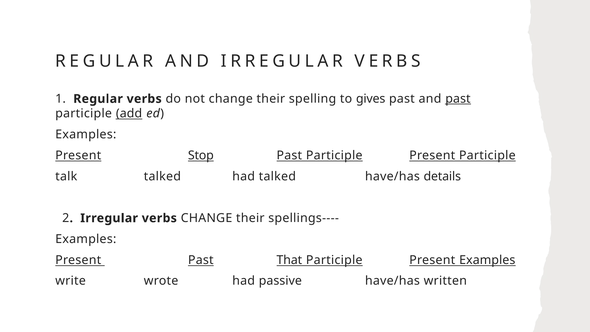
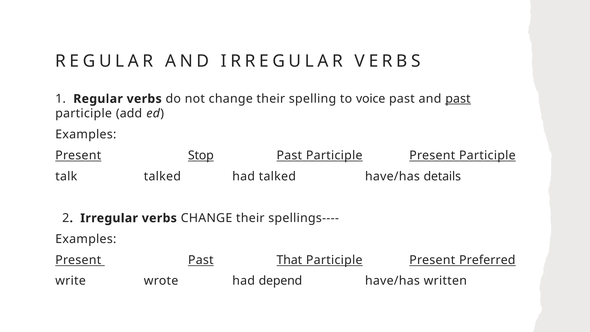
gives: gives -> voice
add underline: present -> none
Present Examples: Examples -> Preferred
passive: passive -> depend
